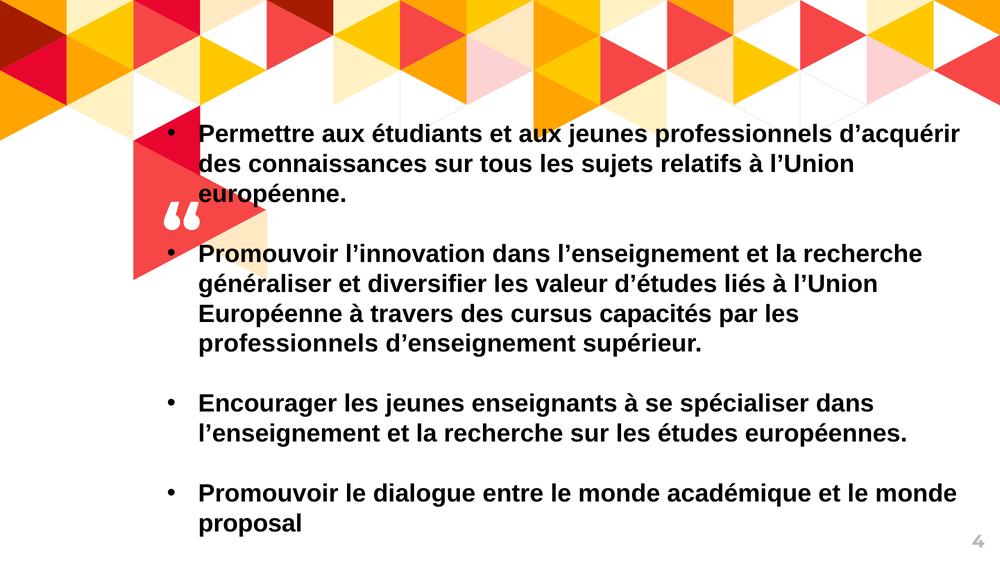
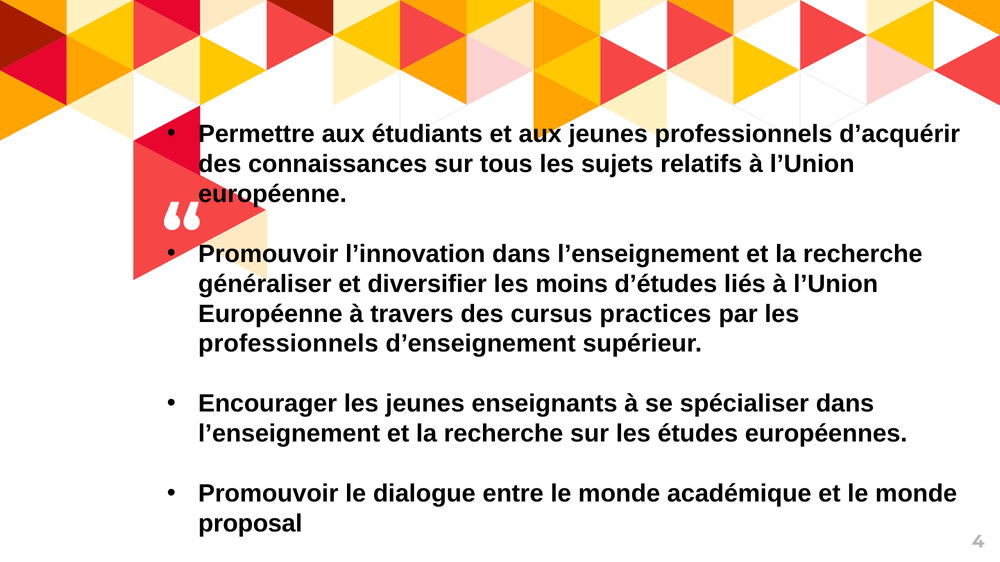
valeur: valeur -> moins
capacités: capacités -> practices
